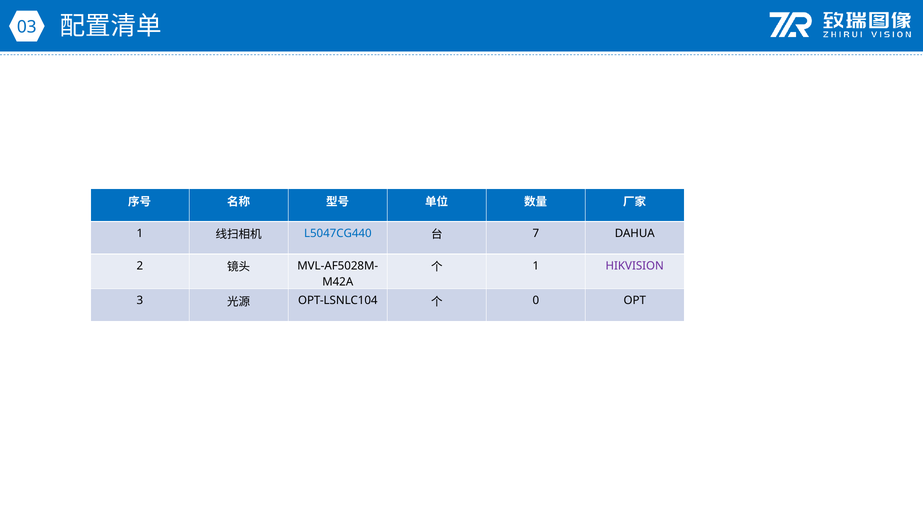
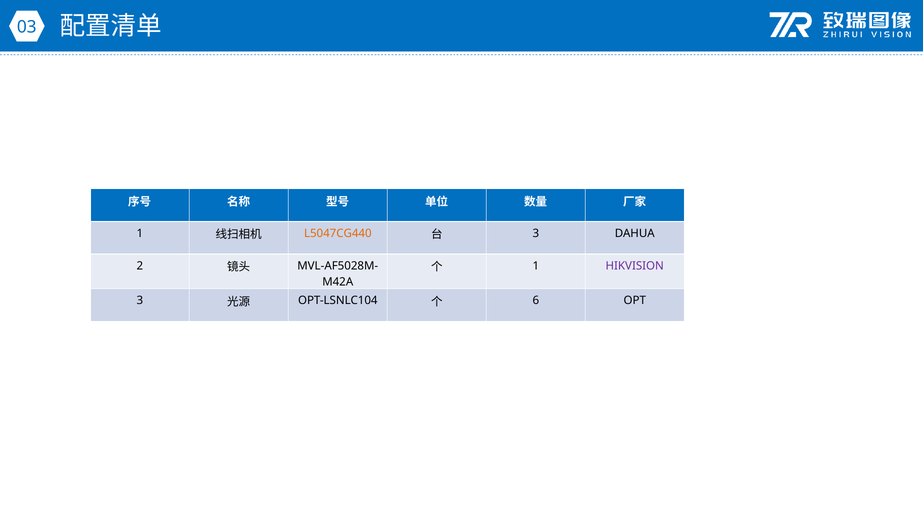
L5047CG440 colour: blue -> orange
7 at (536, 233): 7 -> 3
0: 0 -> 6
